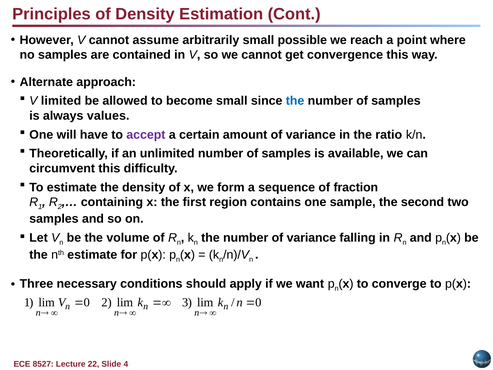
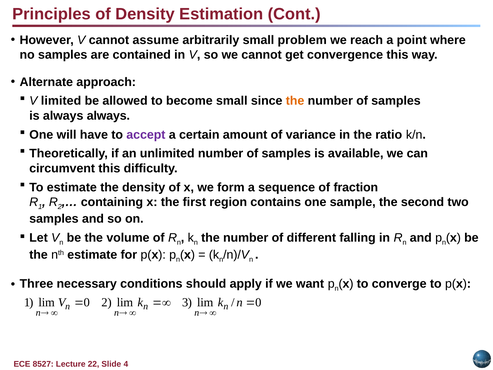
possible: possible -> problem
the at (295, 101) colour: blue -> orange
always values: values -> always
number of variance: variance -> different
